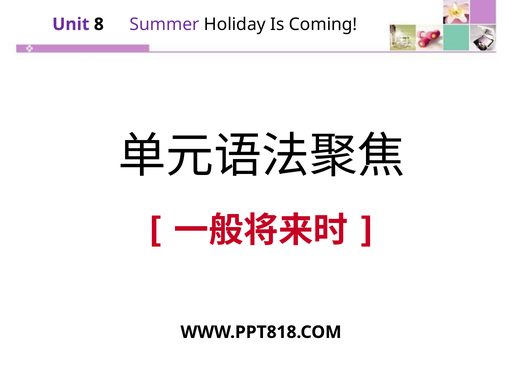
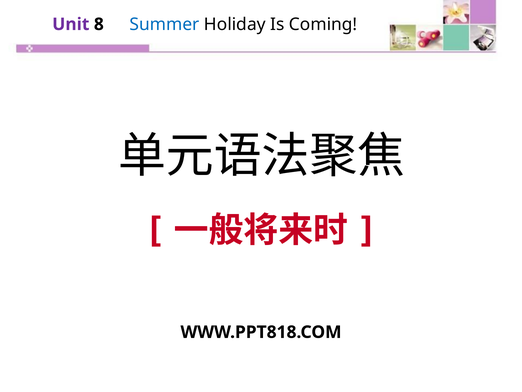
Summer colour: purple -> blue
